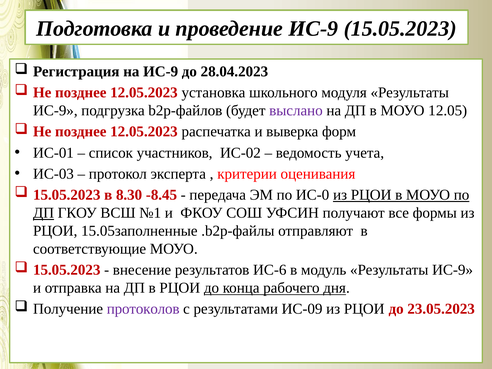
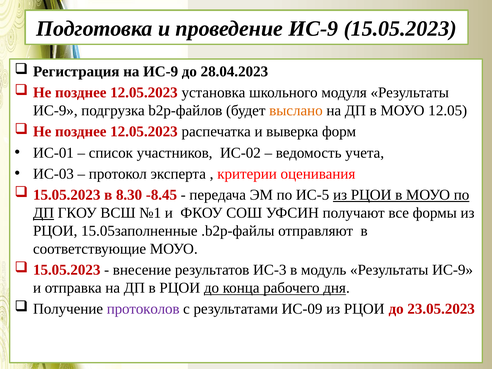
выслано colour: purple -> orange
ИС-0: ИС-0 -> ИС-5
ИС-6: ИС-6 -> ИС-3
